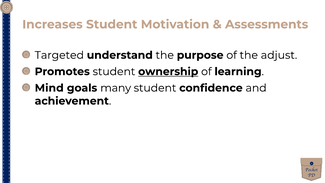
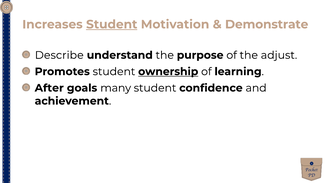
Student at (112, 24) underline: none -> present
Assessments: Assessments -> Demonstrate
Targeted: Targeted -> Describe
Mind: Mind -> After
